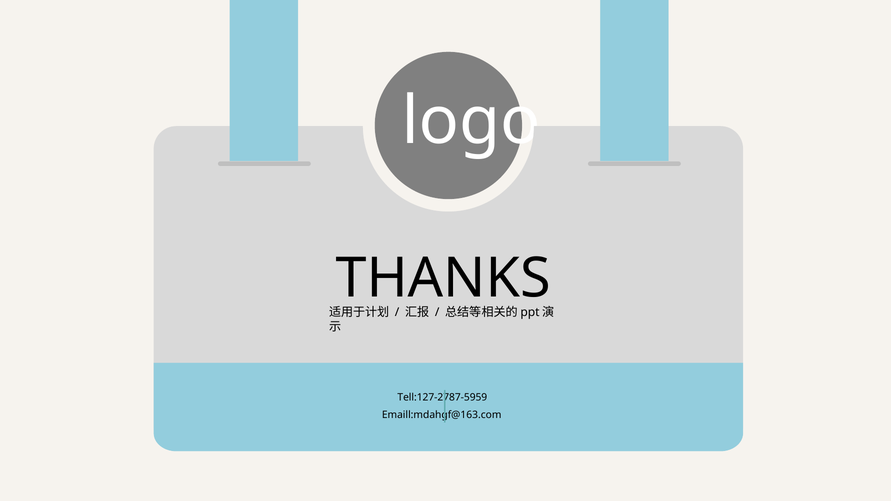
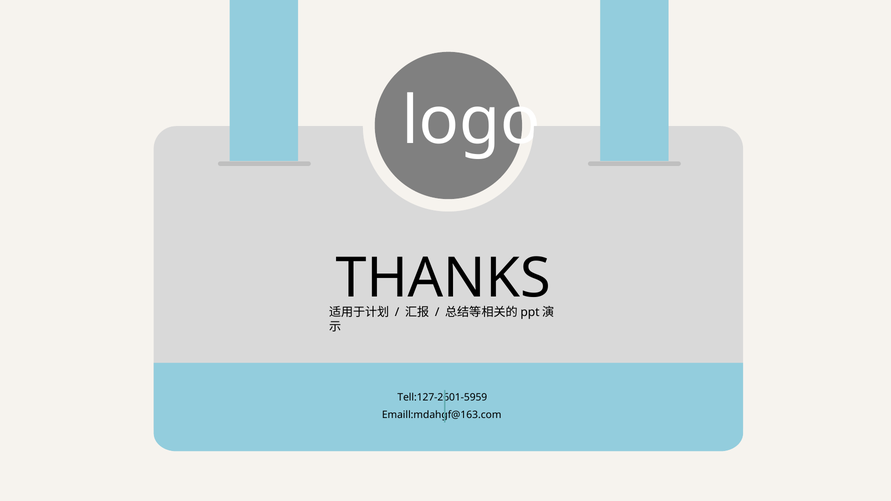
Tell:127-2787-5959: Tell:127-2787-5959 -> Tell:127-2601-5959
